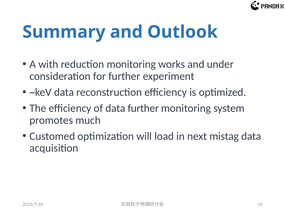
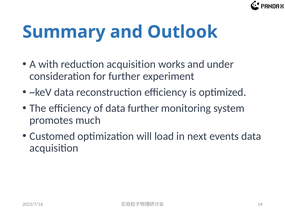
reduction monitoring: monitoring -> acquisition
mistag: mistag -> events
